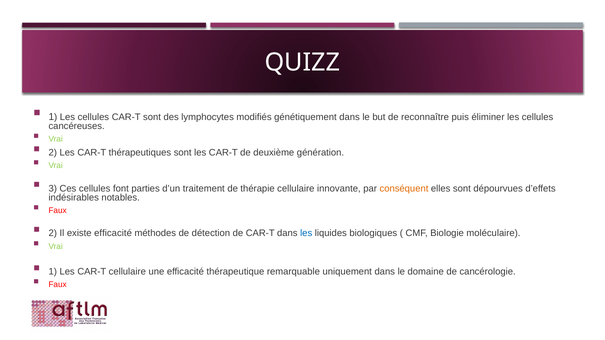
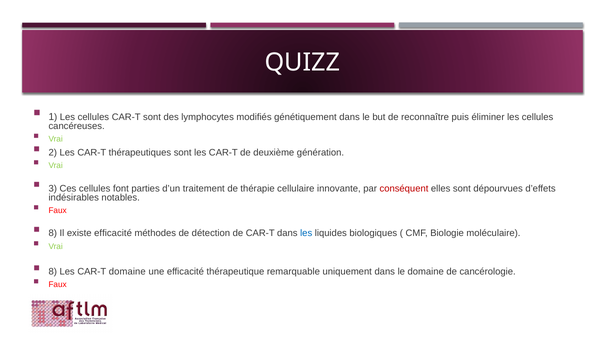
conséquent colour: orange -> red
2 at (53, 233): 2 -> 8
1 at (53, 272): 1 -> 8
CAR-T cellulaire: cellulaire -> domaine
